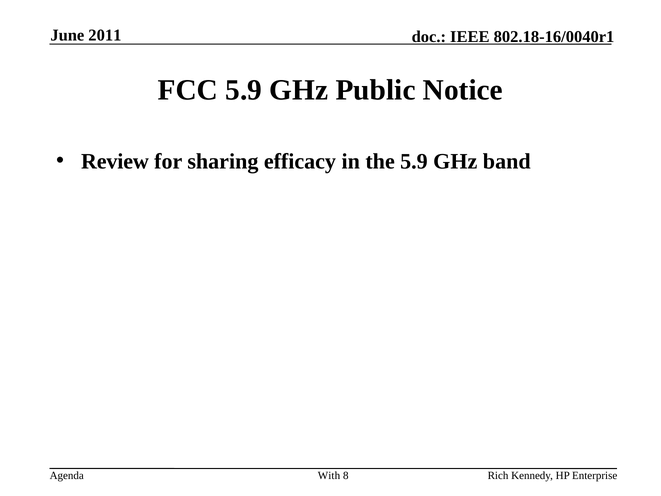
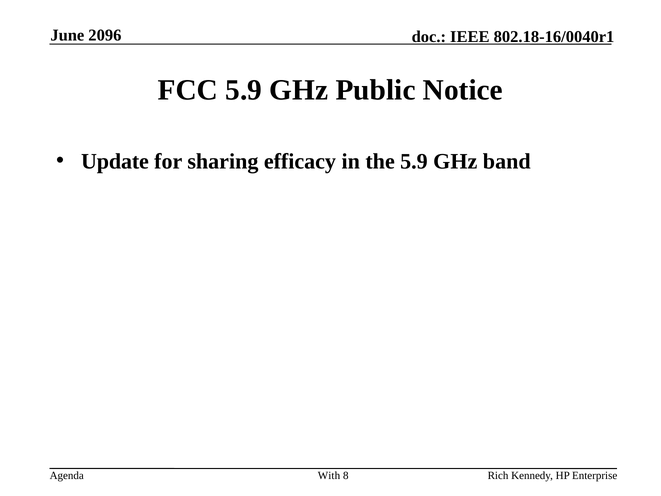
2011: 2011 -> 2096
Review: Review -> Update
